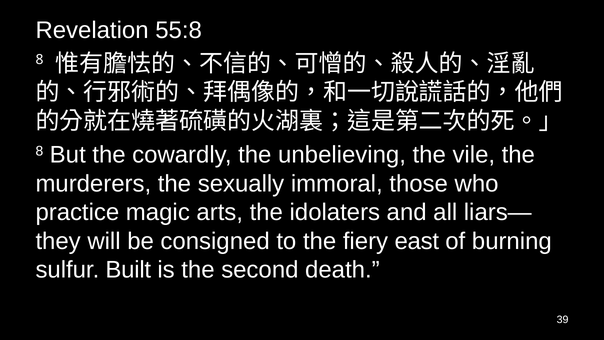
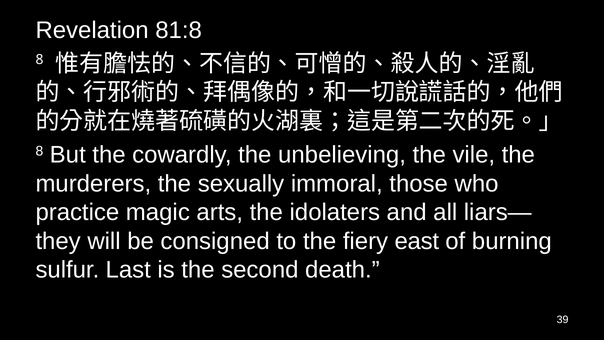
55:8: 55:8 -> 81:8
Built: Built -> Last
